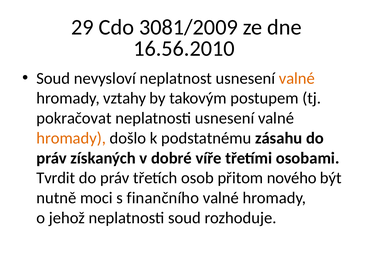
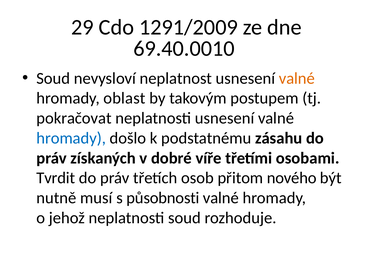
3081/2009: 3081/2009 -> 1291/2009
16.56.2010: 16.56.2010 -> 69.40.0010
vztahy: vztahy -> oblast
hromady at (71, 138) colour: orange -> blue
moci: moci -> musí
finančního: finančního -> působnosti
